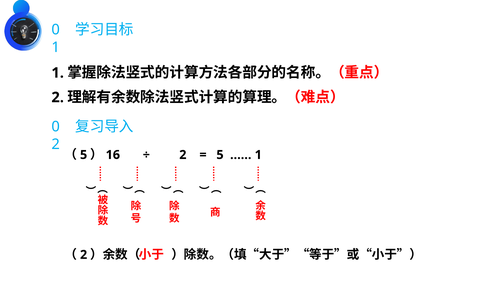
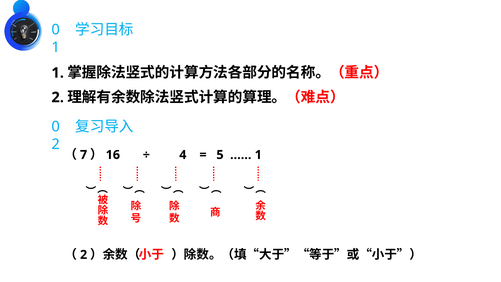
5 at (84, 155): 5 -> 7
2 at (183, 155): 2 -> 4
